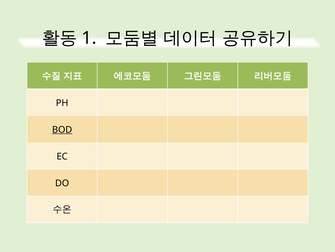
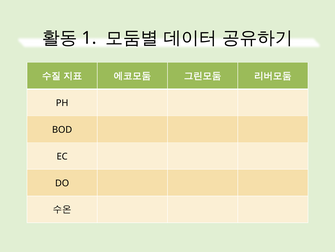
BOD underline: present -> none
